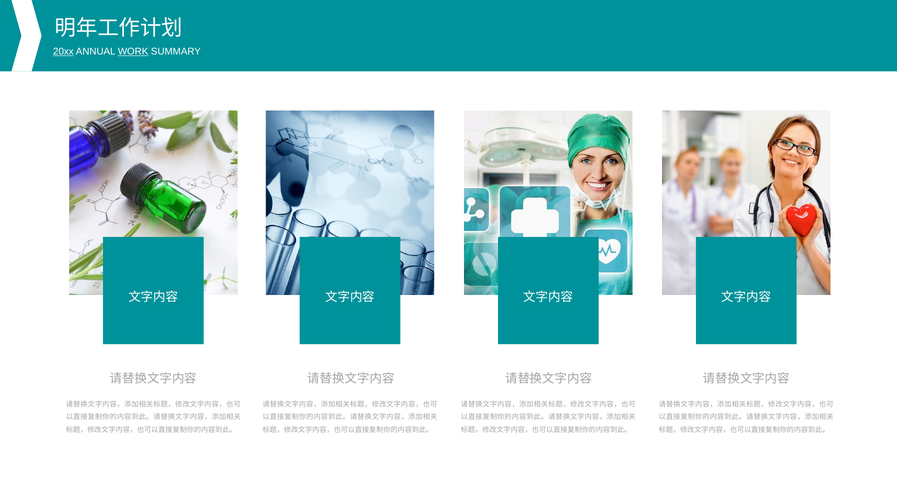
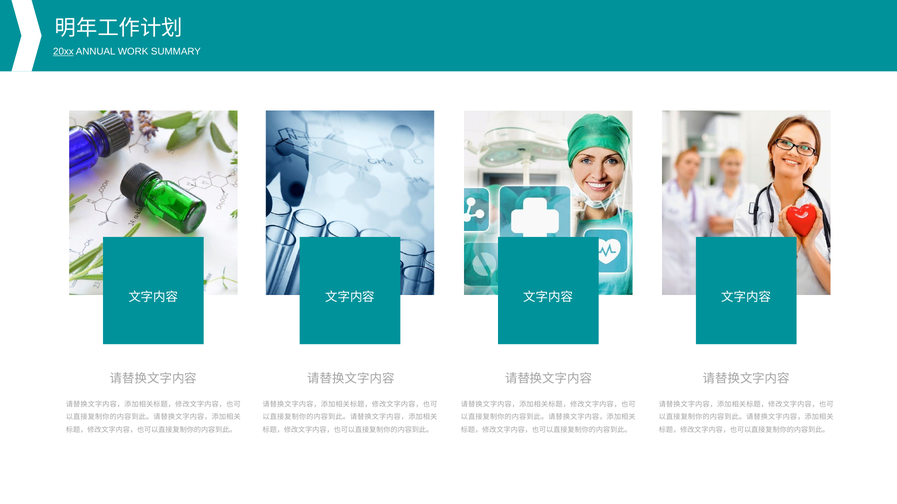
WORK underline: present -> none
